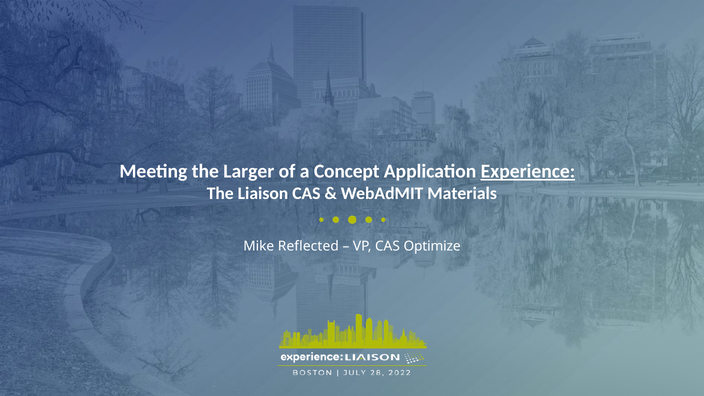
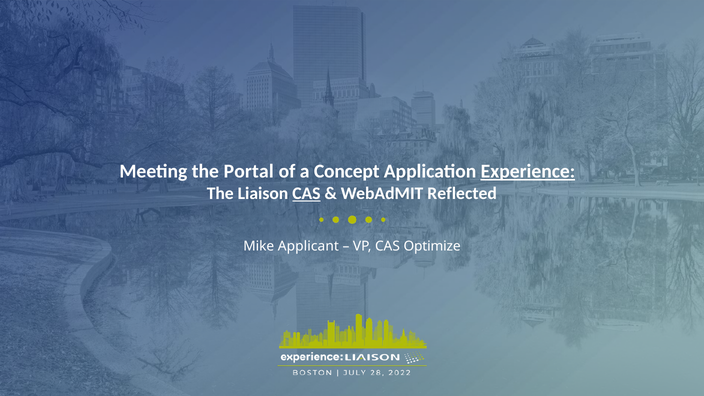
Larger: Larger -> Portal
CAS at (306, 194) underline: none -> present
Materials: Materials -> Reflected
Reflected: Reflected -> Applicant
